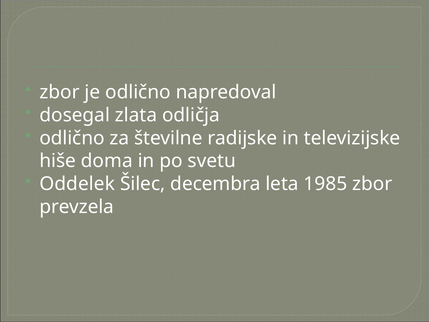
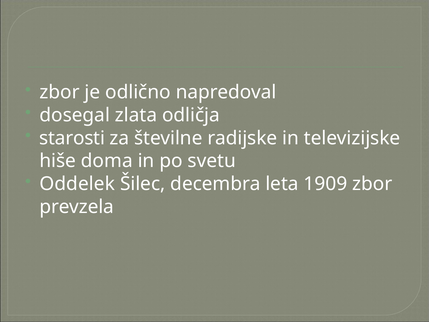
odlično at (72, 138): odlično -> starosti
1985: 1985 -> 1909
